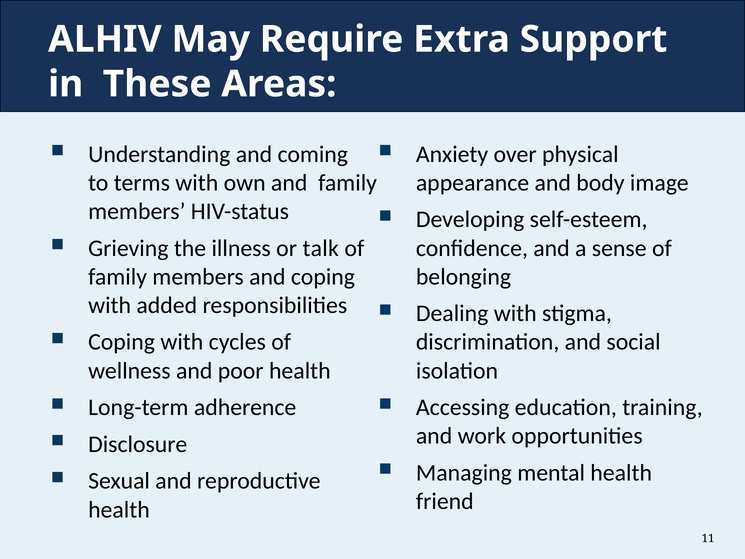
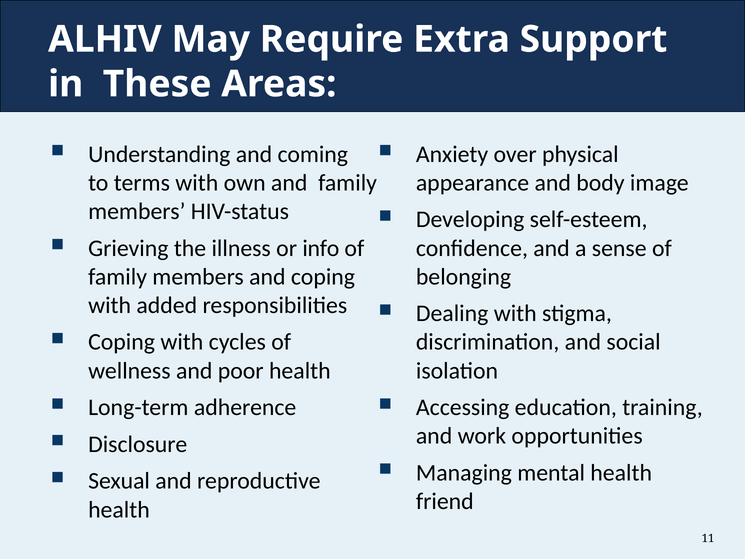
talk: talk -> info
